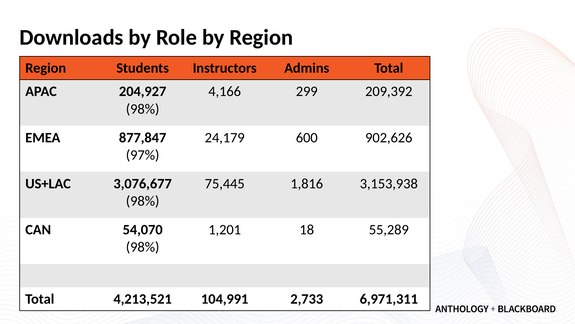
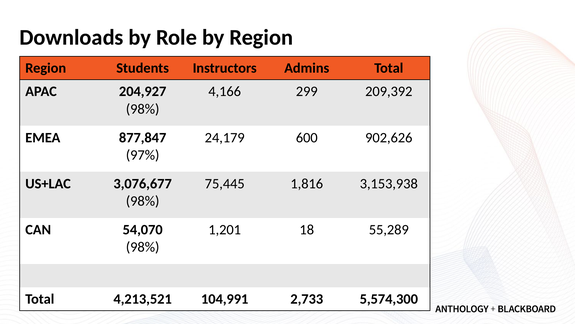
6,971,311: 6,971,311 -> 5,574,300
